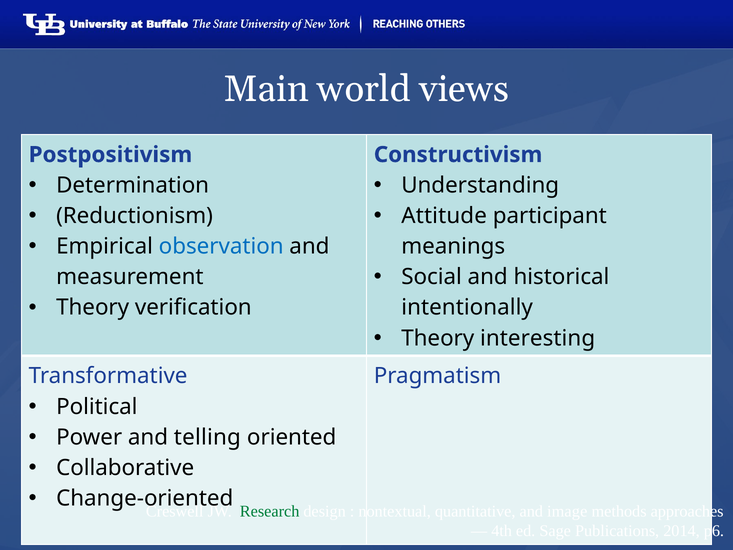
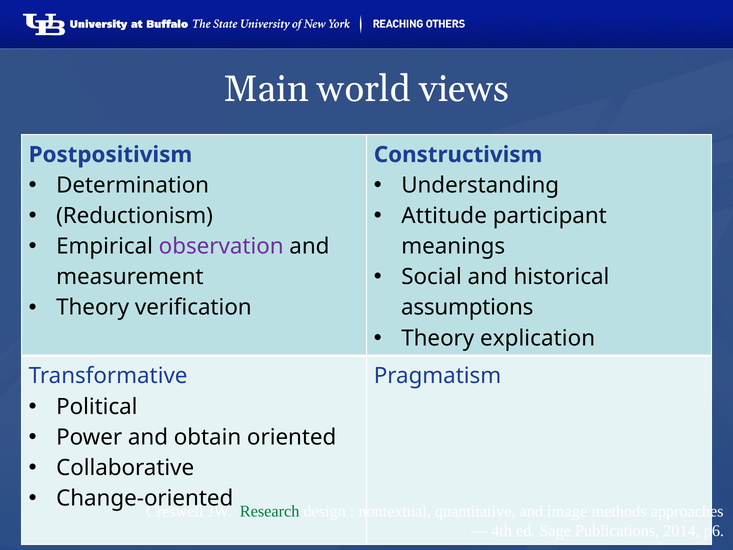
observation colour: blue -> purple
intentionally: intentionally -> assumptions
interesting: interesting -> explication
telling: telling -> obtain
